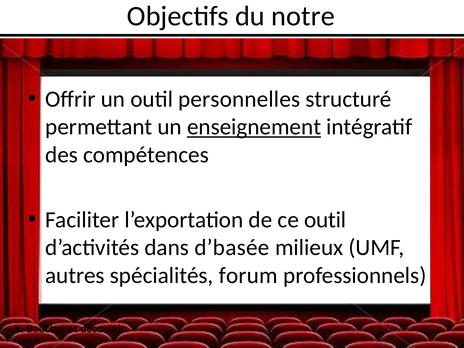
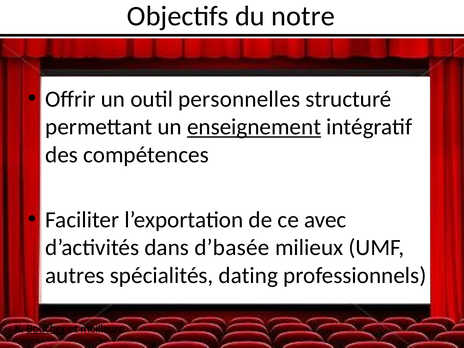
ce outil: outil -> avec
forum: forum -> dating
Boucher underline: none -> present
découvrir: découvrir -> meilleure
